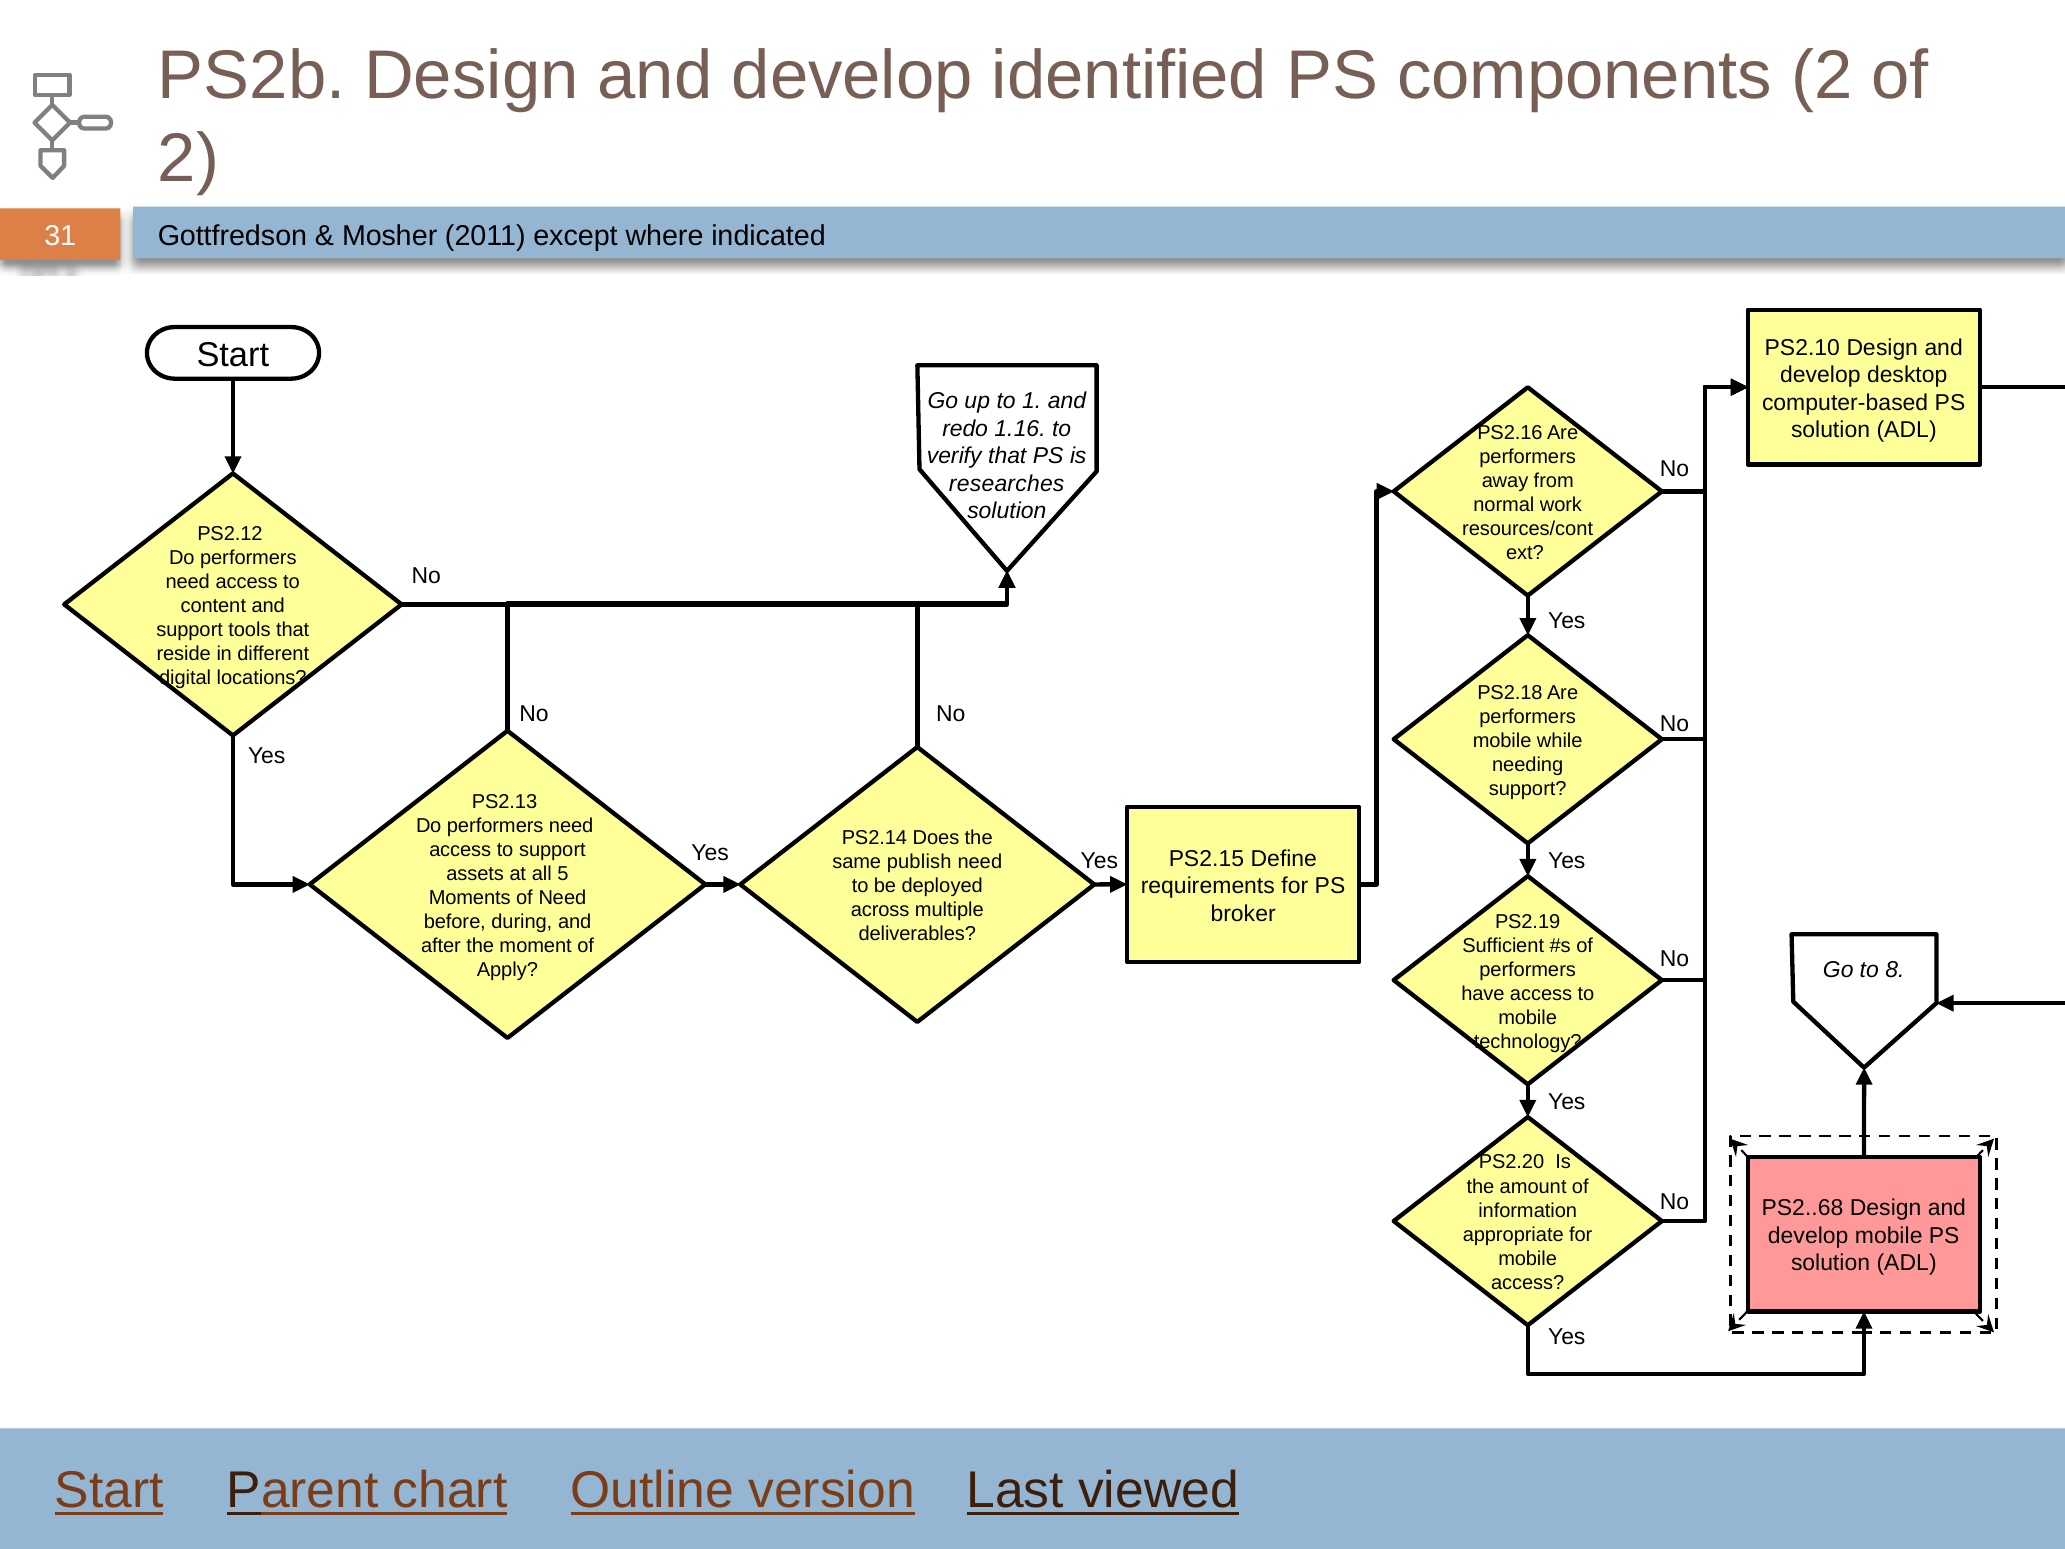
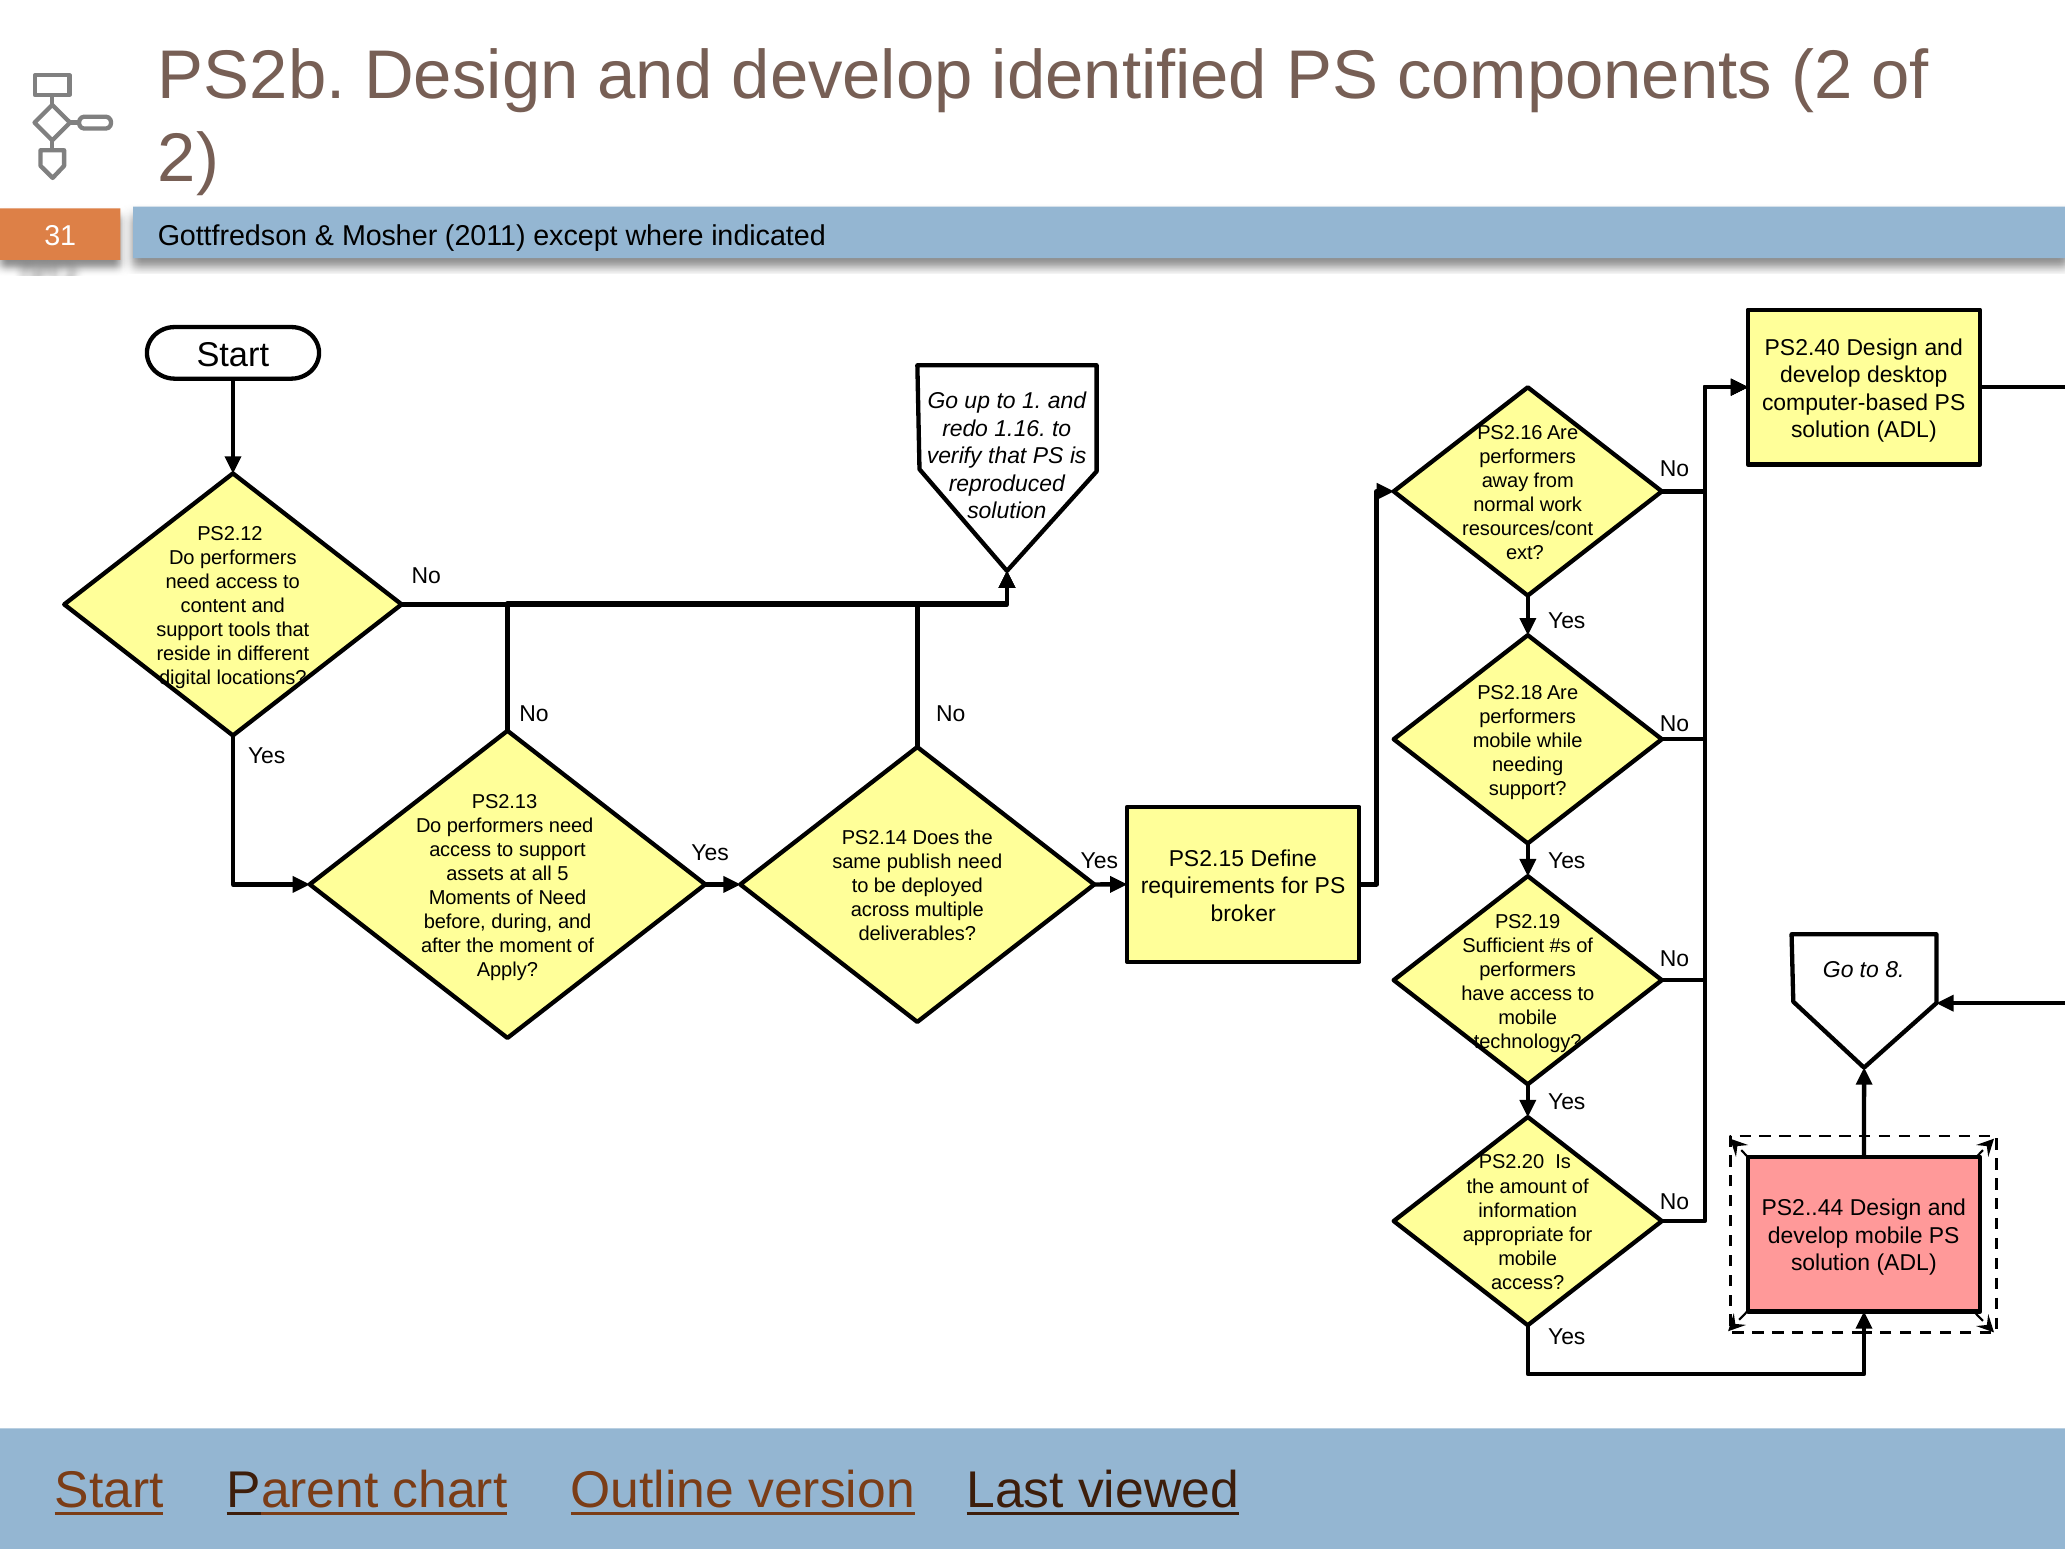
PS2.10: PS2.10 -> PS2.40
researches: researches -> reproduced
PS2..68: PS2..68 -> PS2..44
